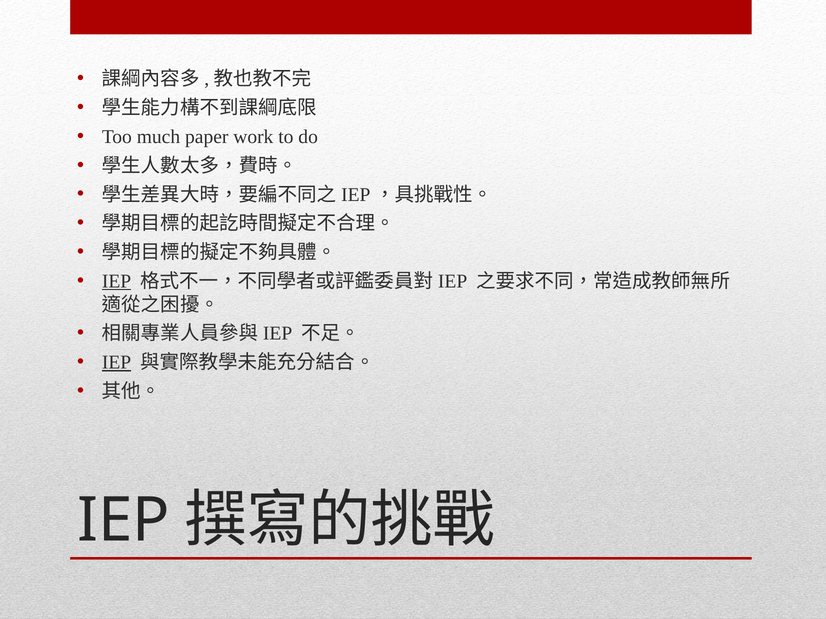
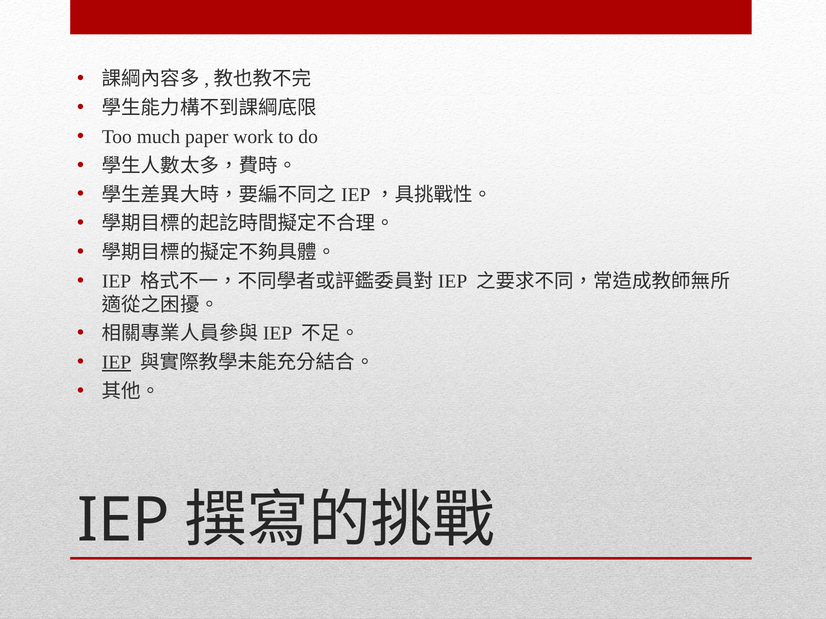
IEP at (117, 281) underline: present -> none
